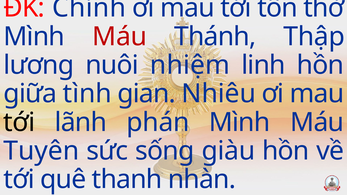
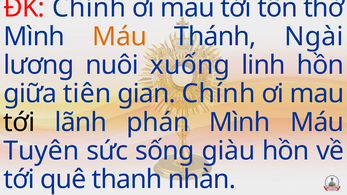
Máu at (120, 37) colour: red -> orange
Thập: Thập -> Ngài
nhiệm: nhiệm -> xuống
tình: tình -> tiên
gian Nhiêu: Nhiêu -> Chính
